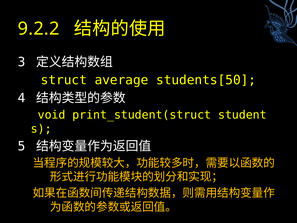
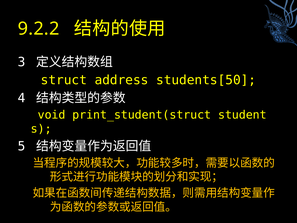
average: average -> address
